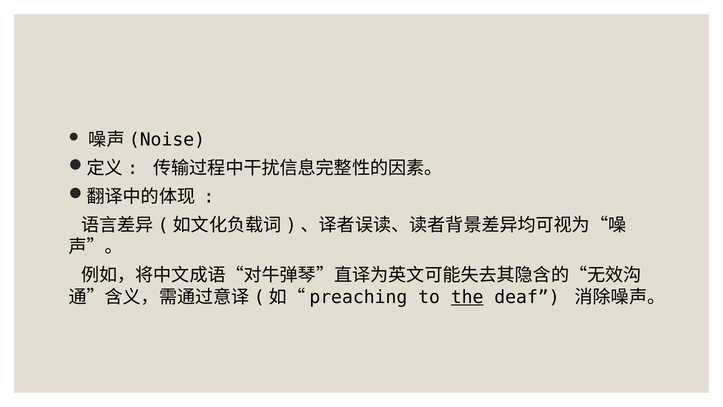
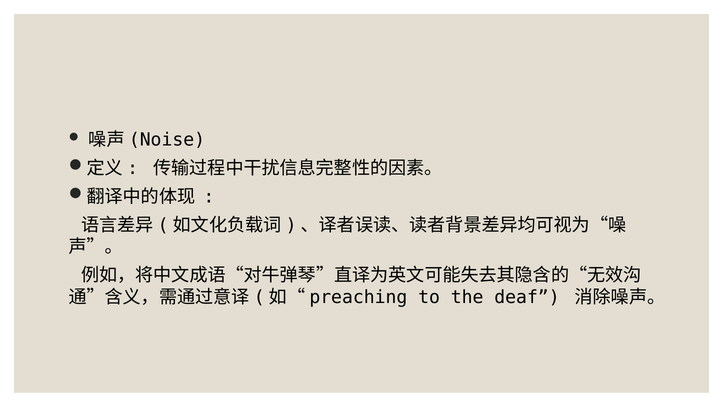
the underline: present -> none
